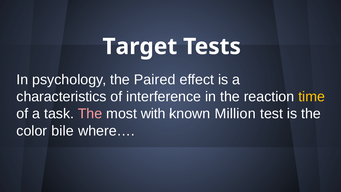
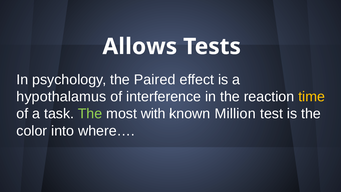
Target: Target -> Allows
characteristics: characteristics -> hypothalamus
The at (90, 114) colour: pink -> light green
bile: bile -> into
